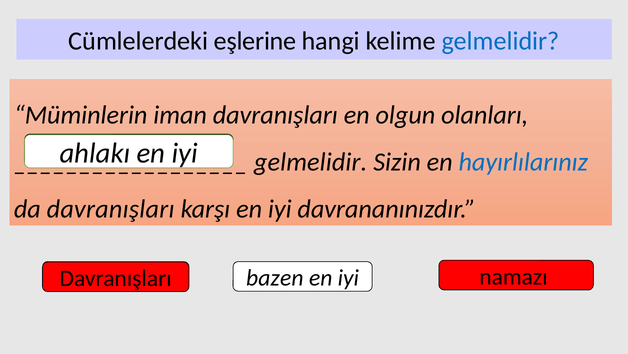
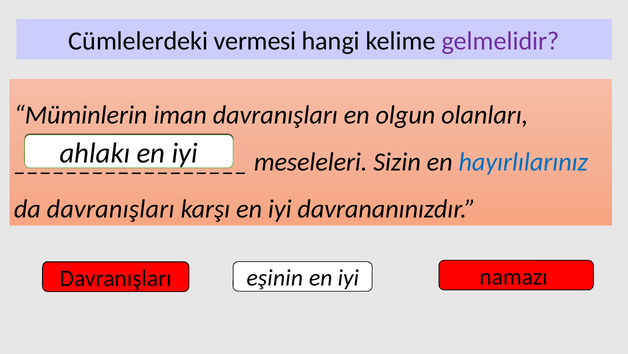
eşlerine: eşlerine -> vermesi
gelmelidir at (501, 41) colour: blue -> purple
gelmelidir at (311, 162): gelmelidir -> meseleleri
bazen: bazen -> eşinin
